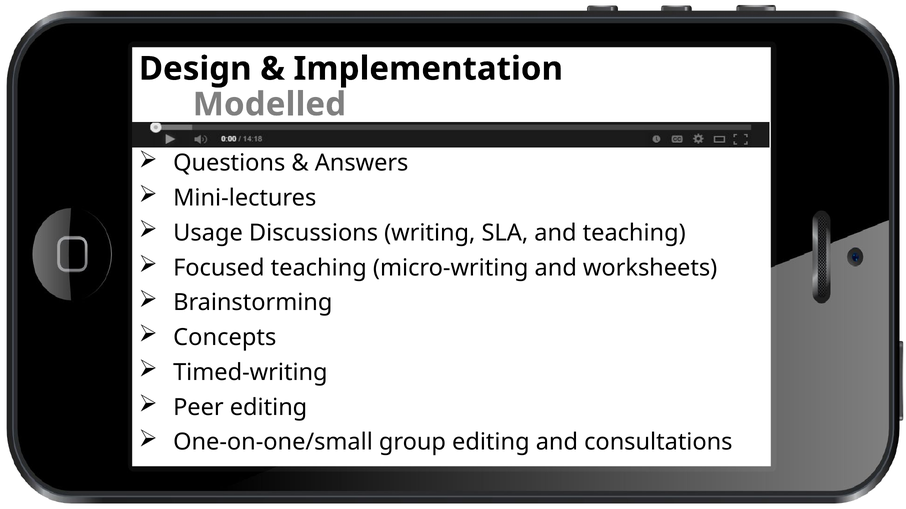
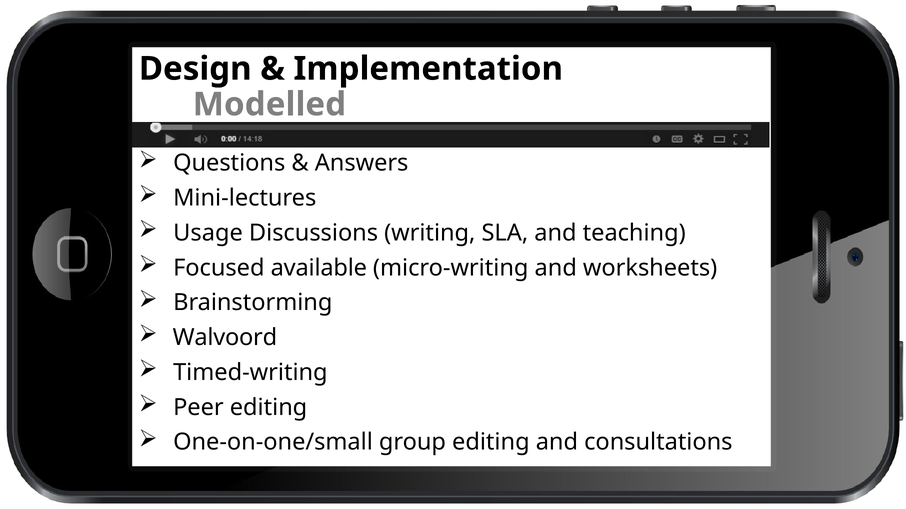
Focused teaching: teaching -> available
Concepts: Concepts -> Walvoord
